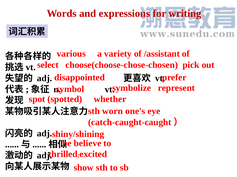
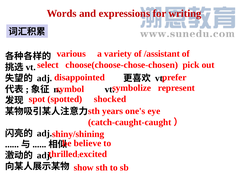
whether: whether -> shocked
worn: worn -> years
